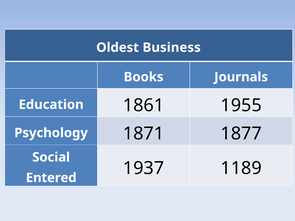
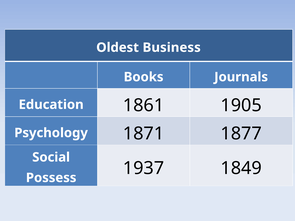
1955: 1955 -> 1905
1189: 1189 -> 1849
Entered: Entered -> Possess
